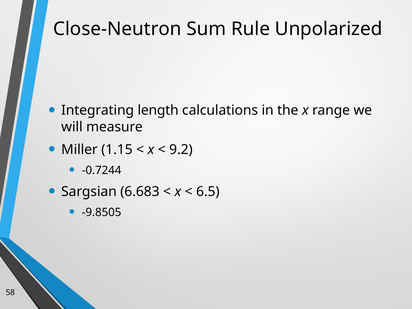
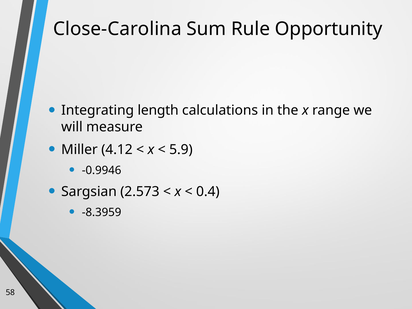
Close-Neutron: Close-Neutron -> Close-Carolina
Unpolarized: Unpolarized -> Opportunity
1.15: 1.15 -> 4.12
9.2: 9.2 -> 5.9
-0.7244: -0.7244 -> -0.9946
6.683: 6.683 -> 2.573
6.5: 6.5 -> 0.4
-9.8505: -9.8505 -> -8.3959
